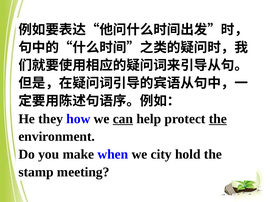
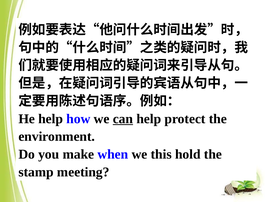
He they: they -> help
the at (218, 119) underline: present -> none
city: city -> this
